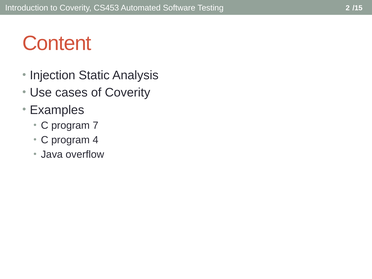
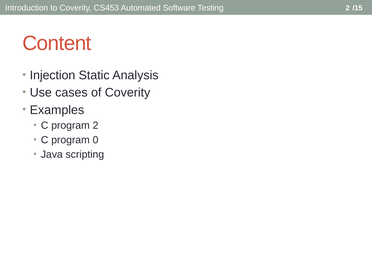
program 7: 7 -> 2
4: 4 -> 0
overflow: overflow -> scripting
